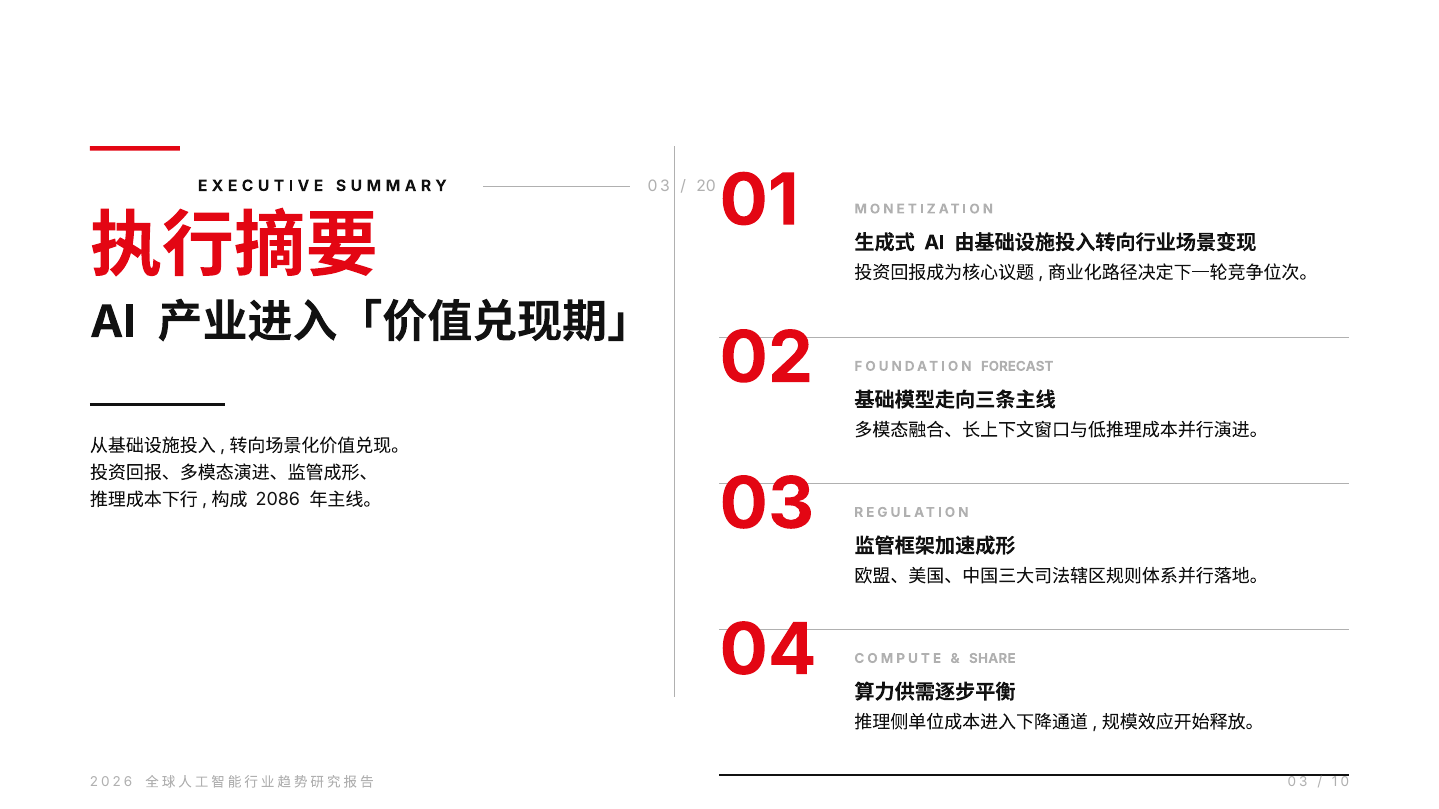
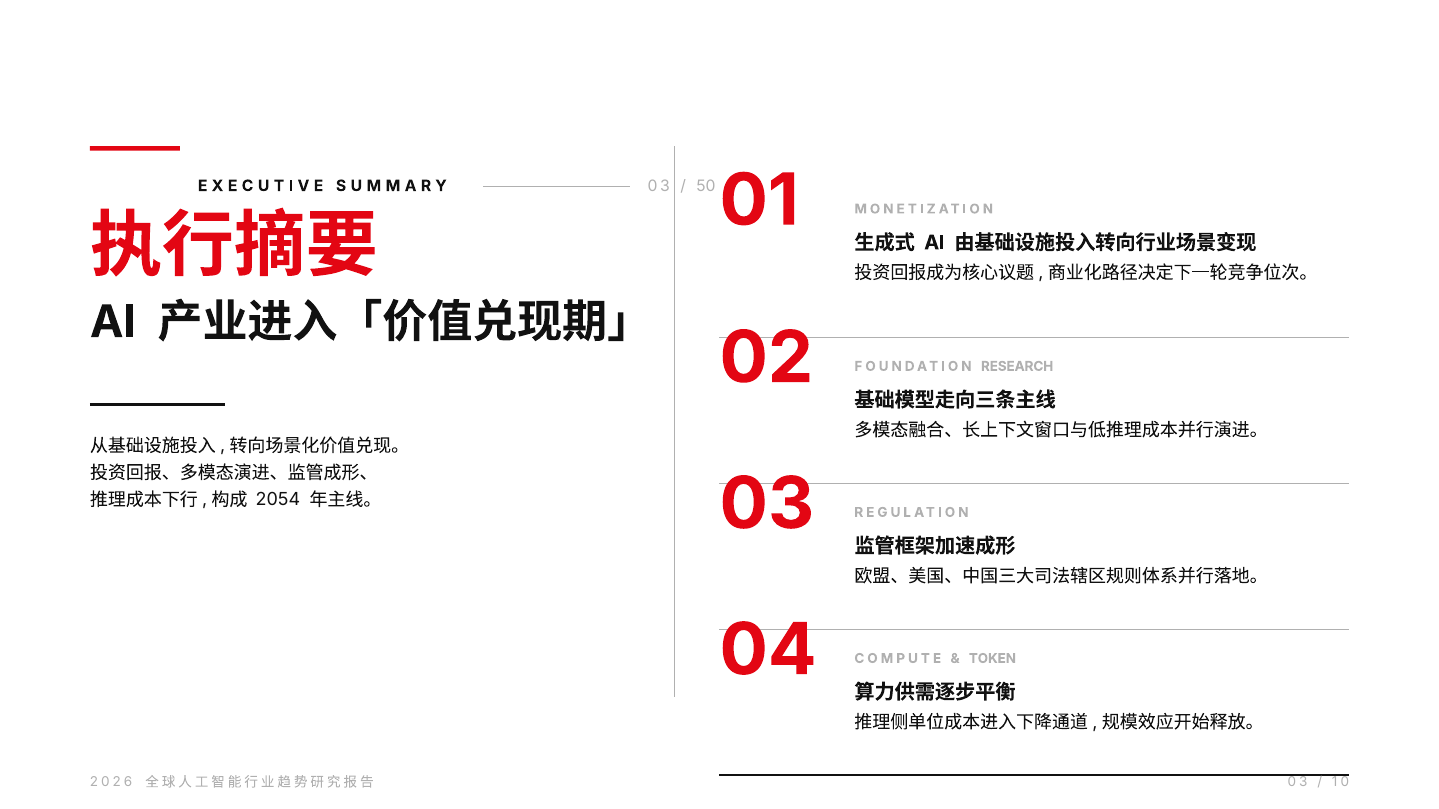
20: 20 -> 50
FORECAST: FORECAST -> RESEARCH
2086: 2086 -> 2054
SHARE: SHARE -> TOKEN
